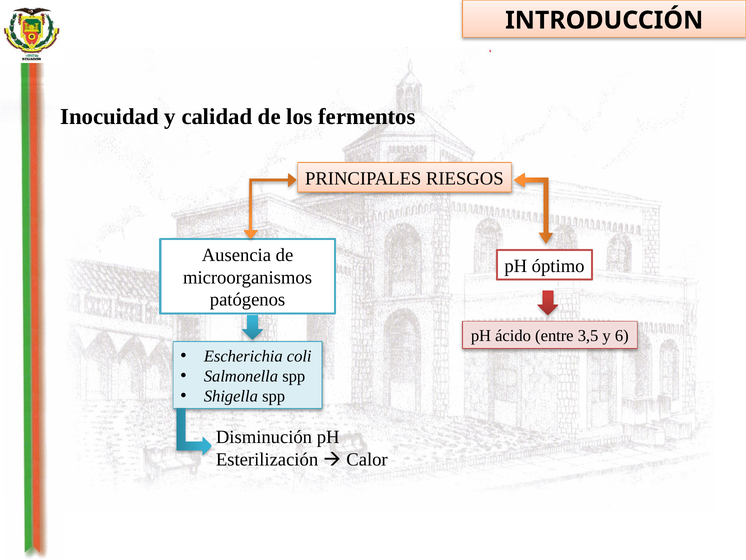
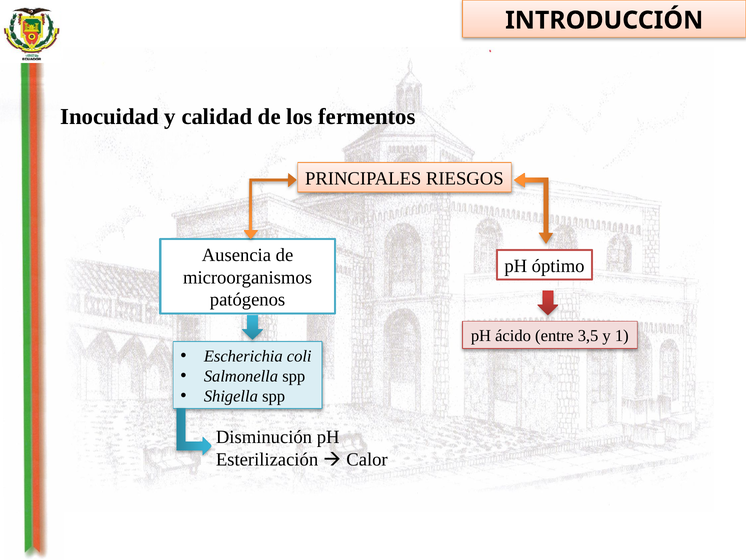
6: 6 -> 1
